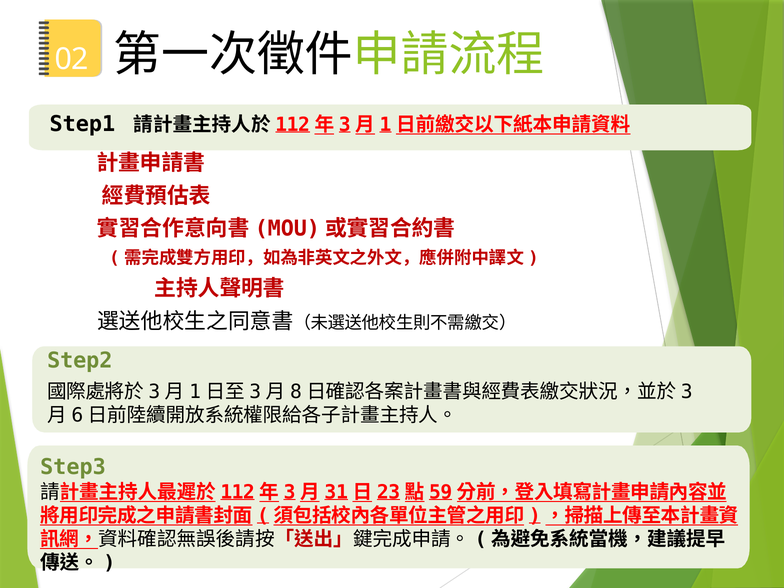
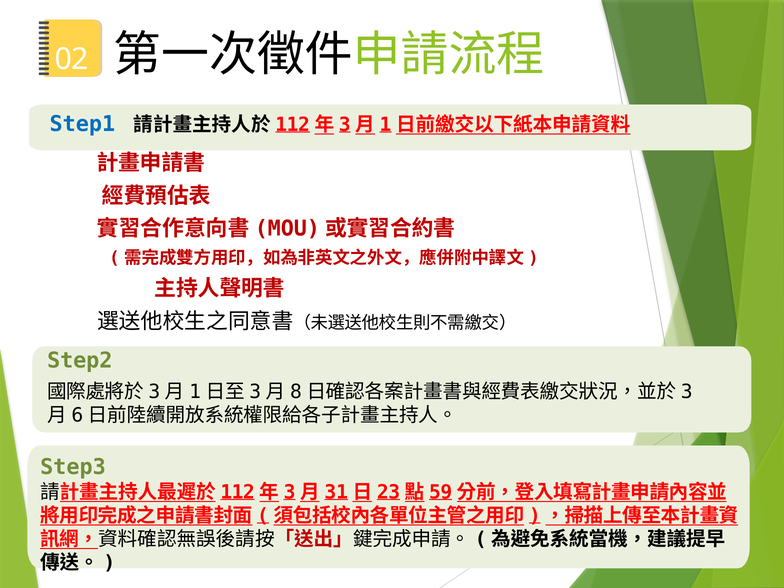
Step1 colour: black -> blue
